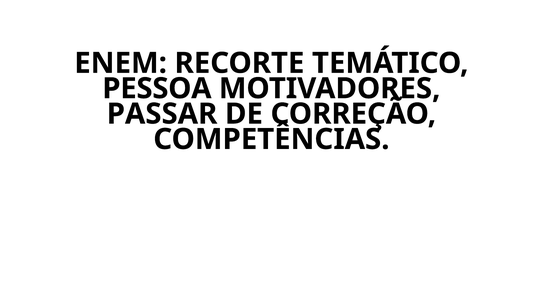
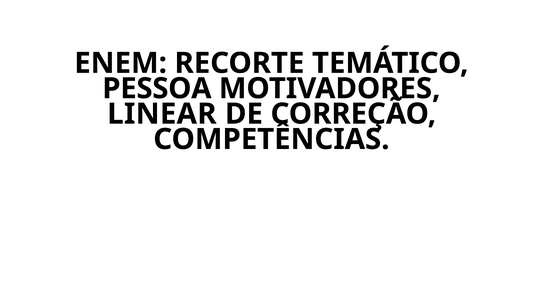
PASSAR: PASSAR -> LINEAR
